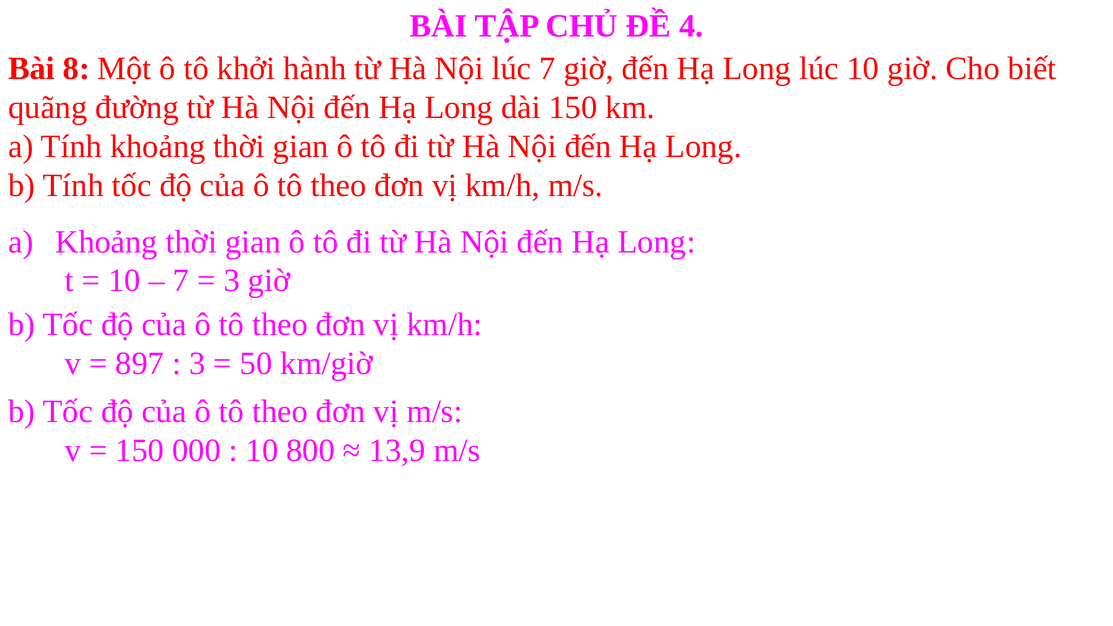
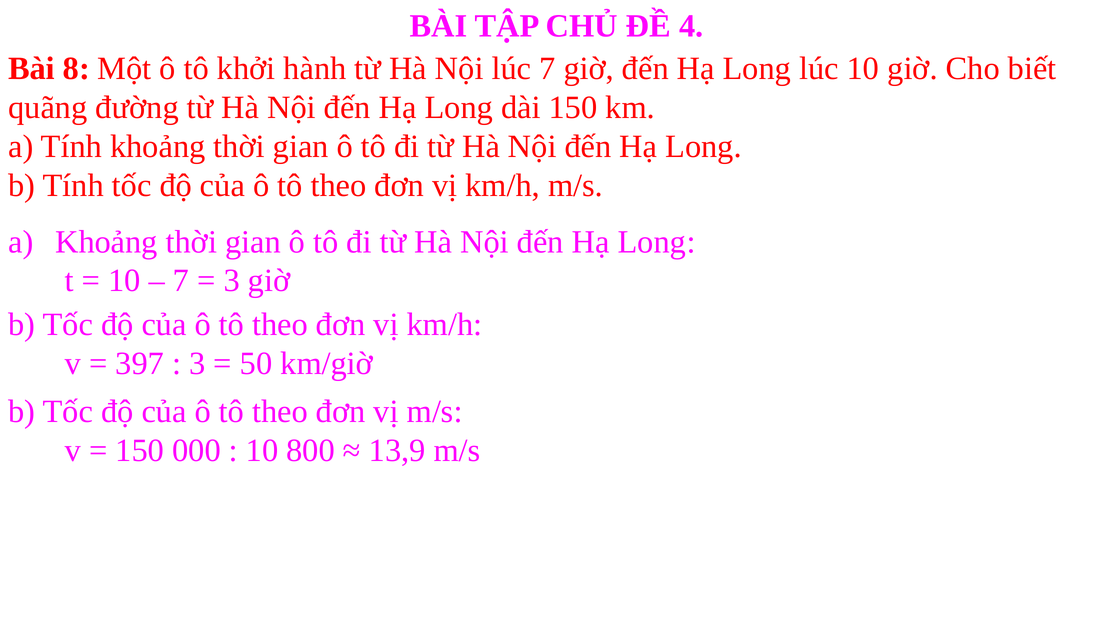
897: 897 -> 397
